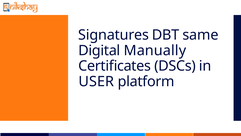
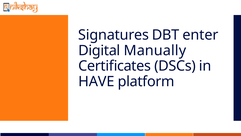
same: same -> enter
USER: USER -> HAVE
